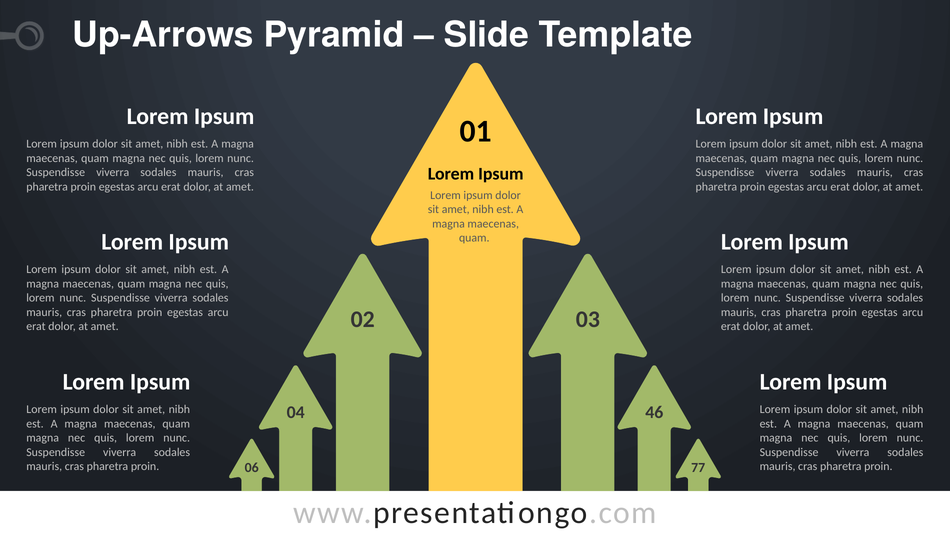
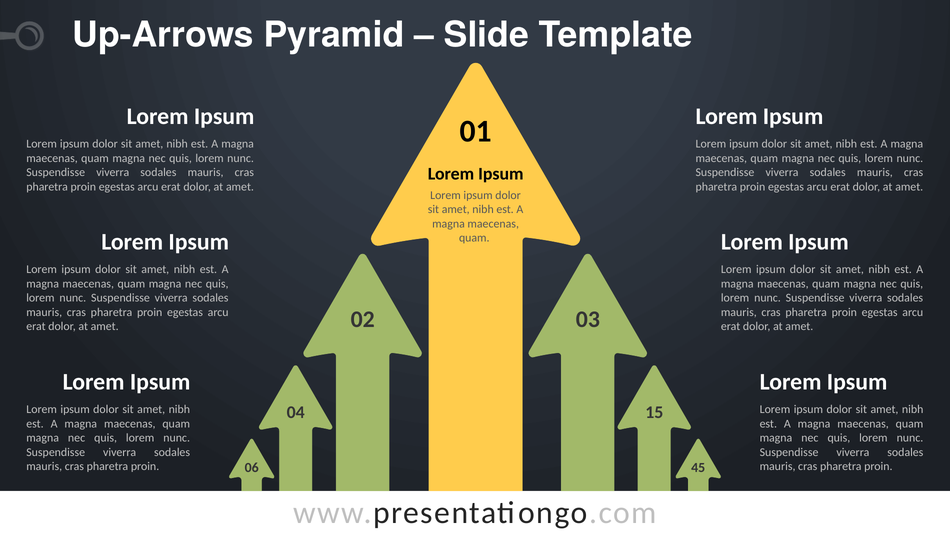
46: 46 -> 15
77: 77 -> 45
